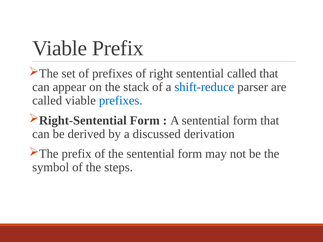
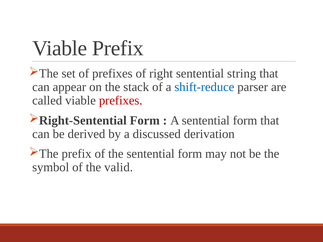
sentential called: called -> string
prefixes at (121, 101) colour: blue -> red
steps: steps -> valid
